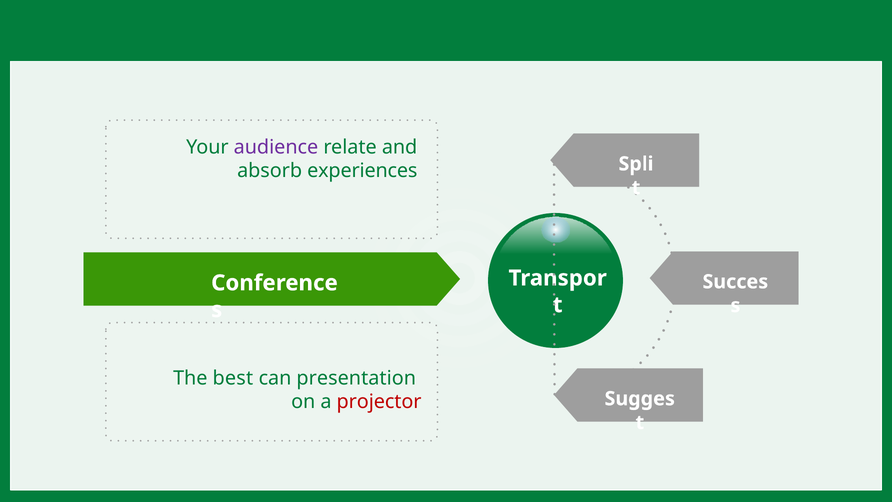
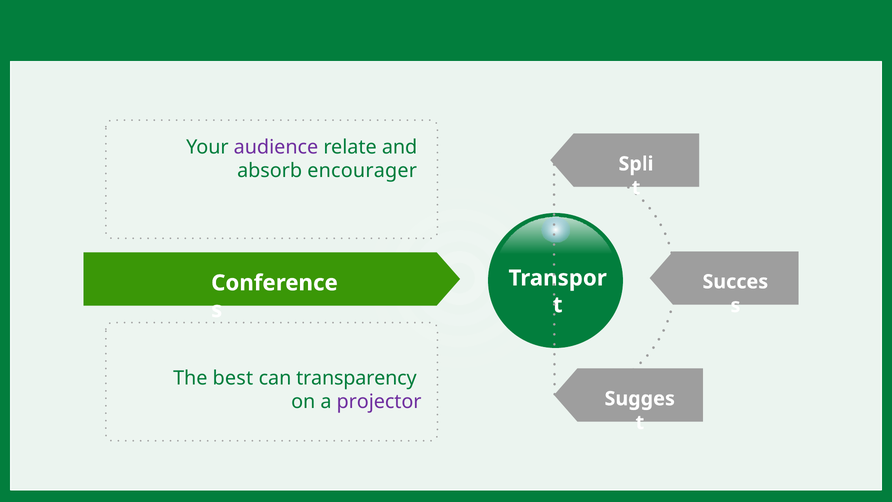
experiences: experiences -> encourager
presentation: presentation -> transparency
projector colour: red -> purple
